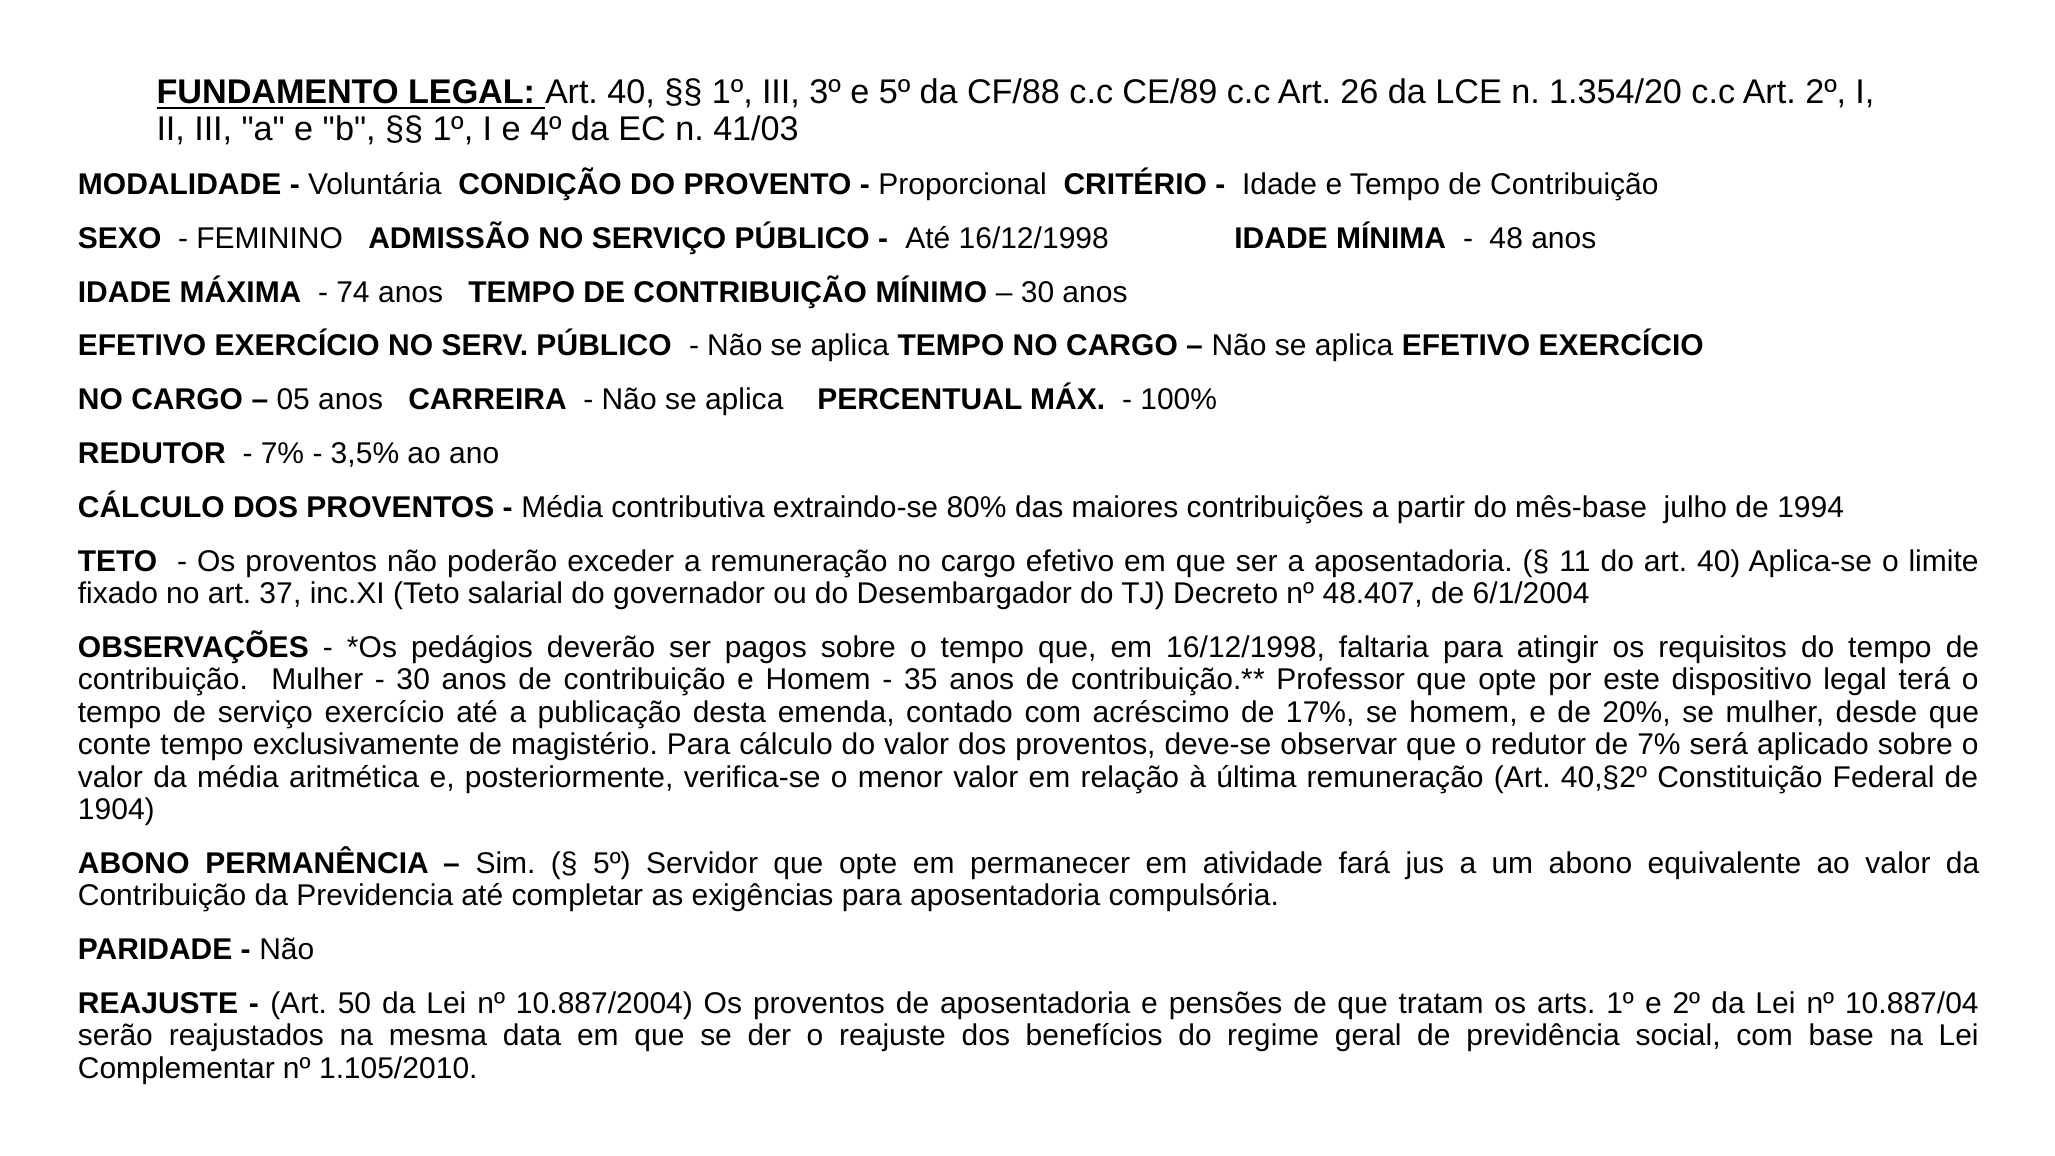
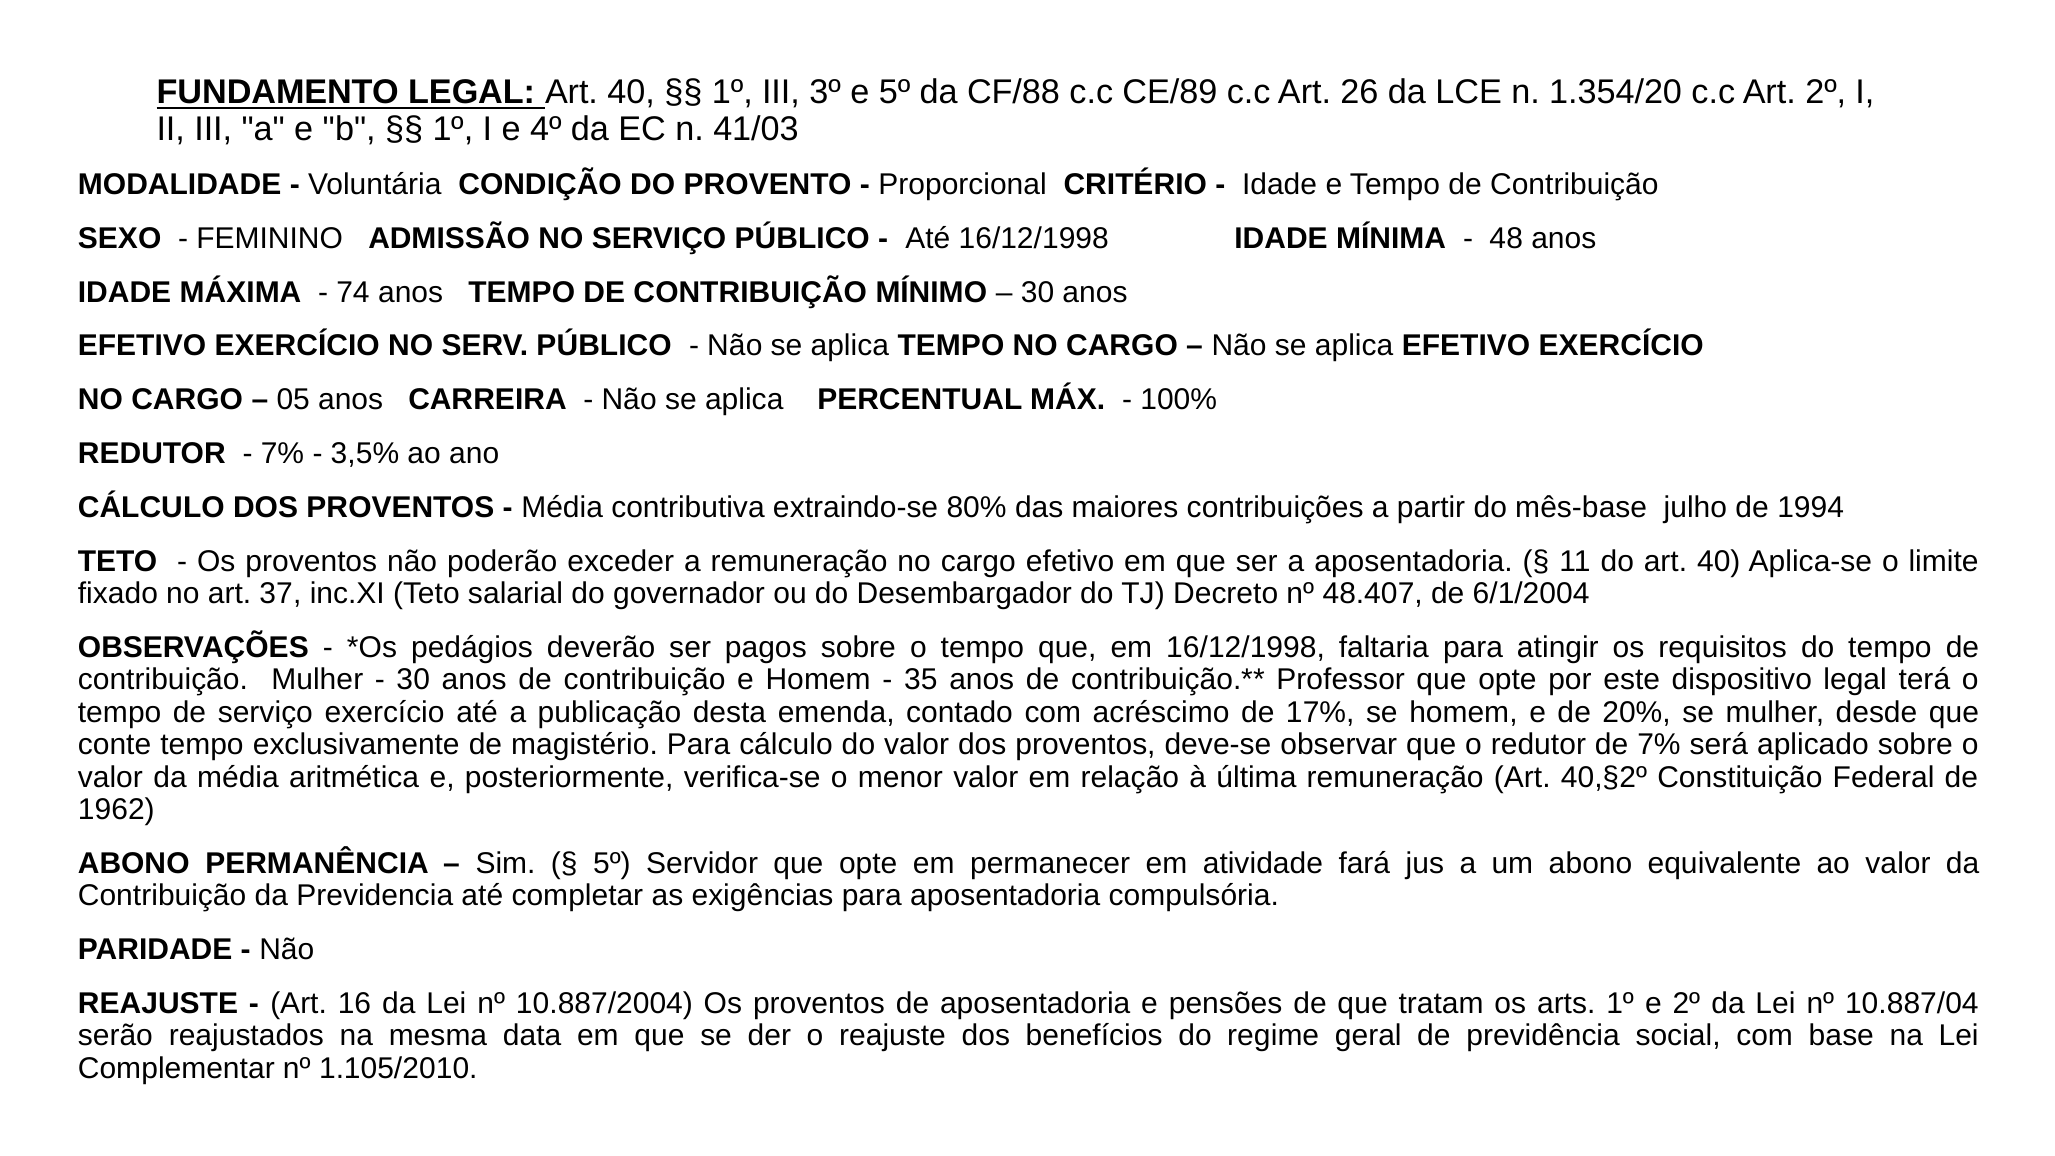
1904: 1904 -> 1962
50: 50 -> 16
